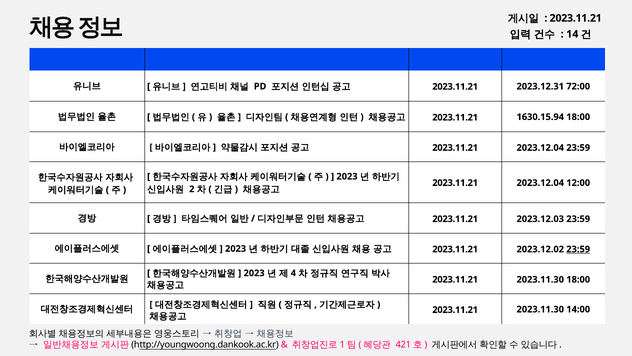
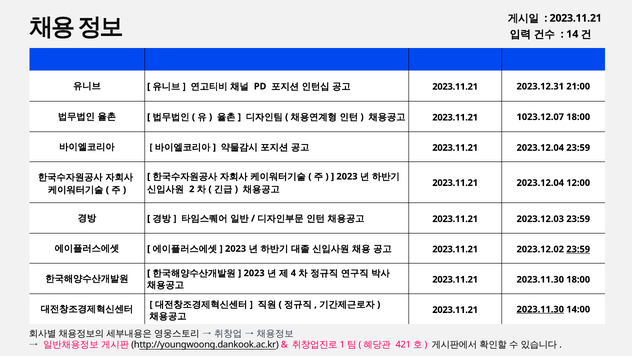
72:00: 72:00 -> 21:00
1630.15.94: 1630.15.94 -> 1023.12.07
2023.11.30 at (540, 309) underline: none -> present
